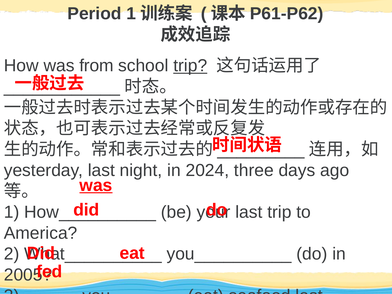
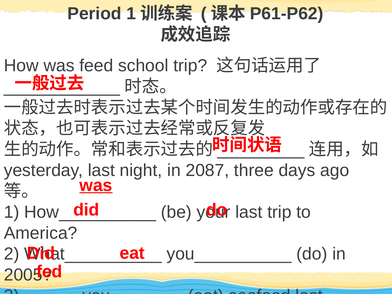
was from: from -> feed
trip at (190, 66) underline: present -> none
2024: 2024 -> 2087
